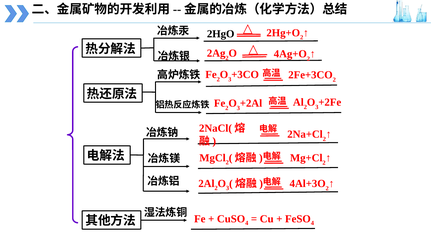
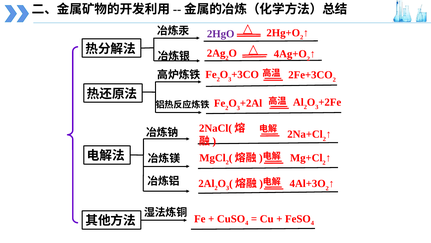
2HgO colour: black -> purple
